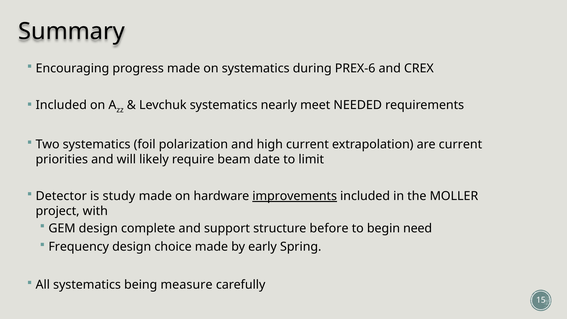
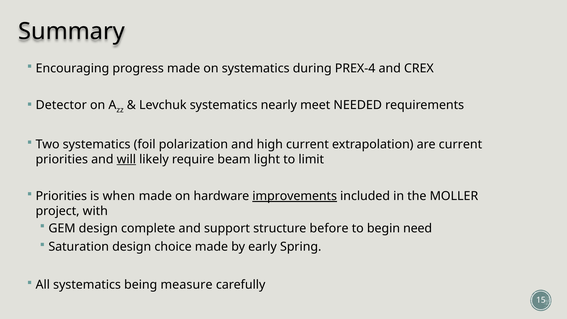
PREX-6: PREX-6 -> PREX-4
Included at (61, 105): Included -> Detector
will underline: none -> present
date: date -> light
Detector at (61, 196): Detector -> Priorities
study: study -> when
Frequency: Frequency -> Saturation
